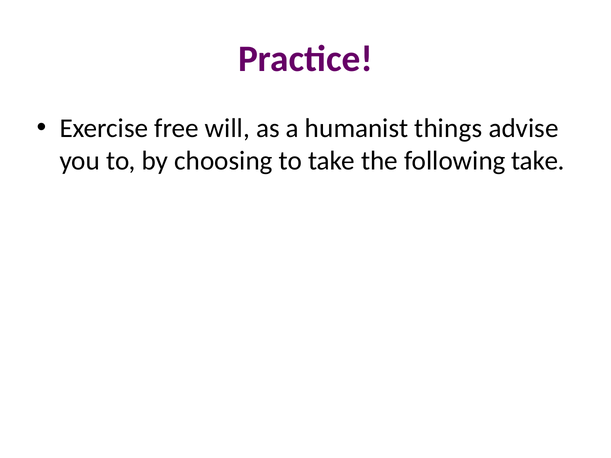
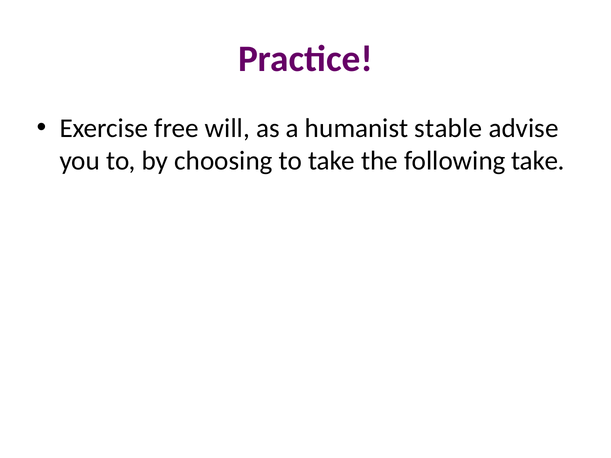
things: things -> stable
